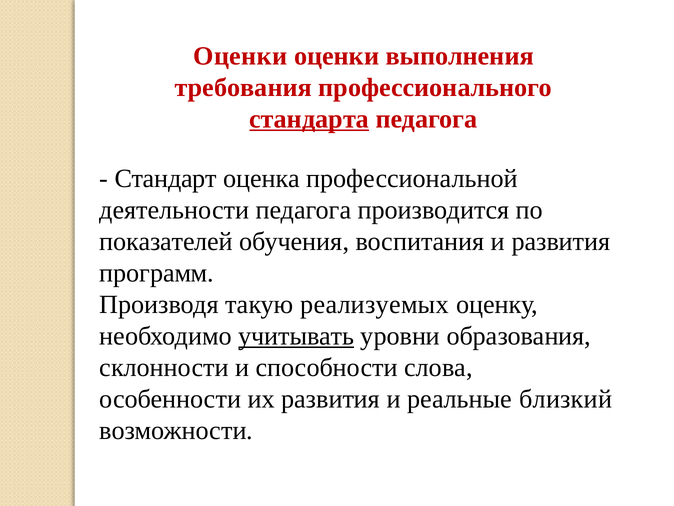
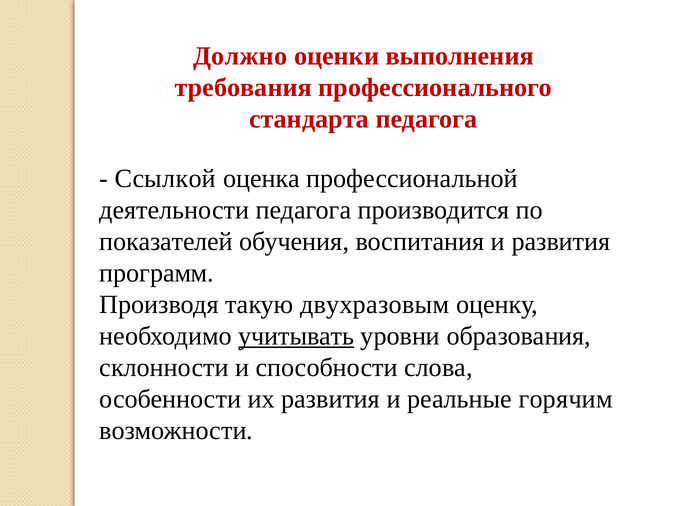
Оценки at (240, 56): Оценки -> Должно
стандарта underline: present -> none
Стандарт: Стандарт -> Ссылкой
реализуемых: реализуемых -> двухразовым
близкий: близкий -> горячим
